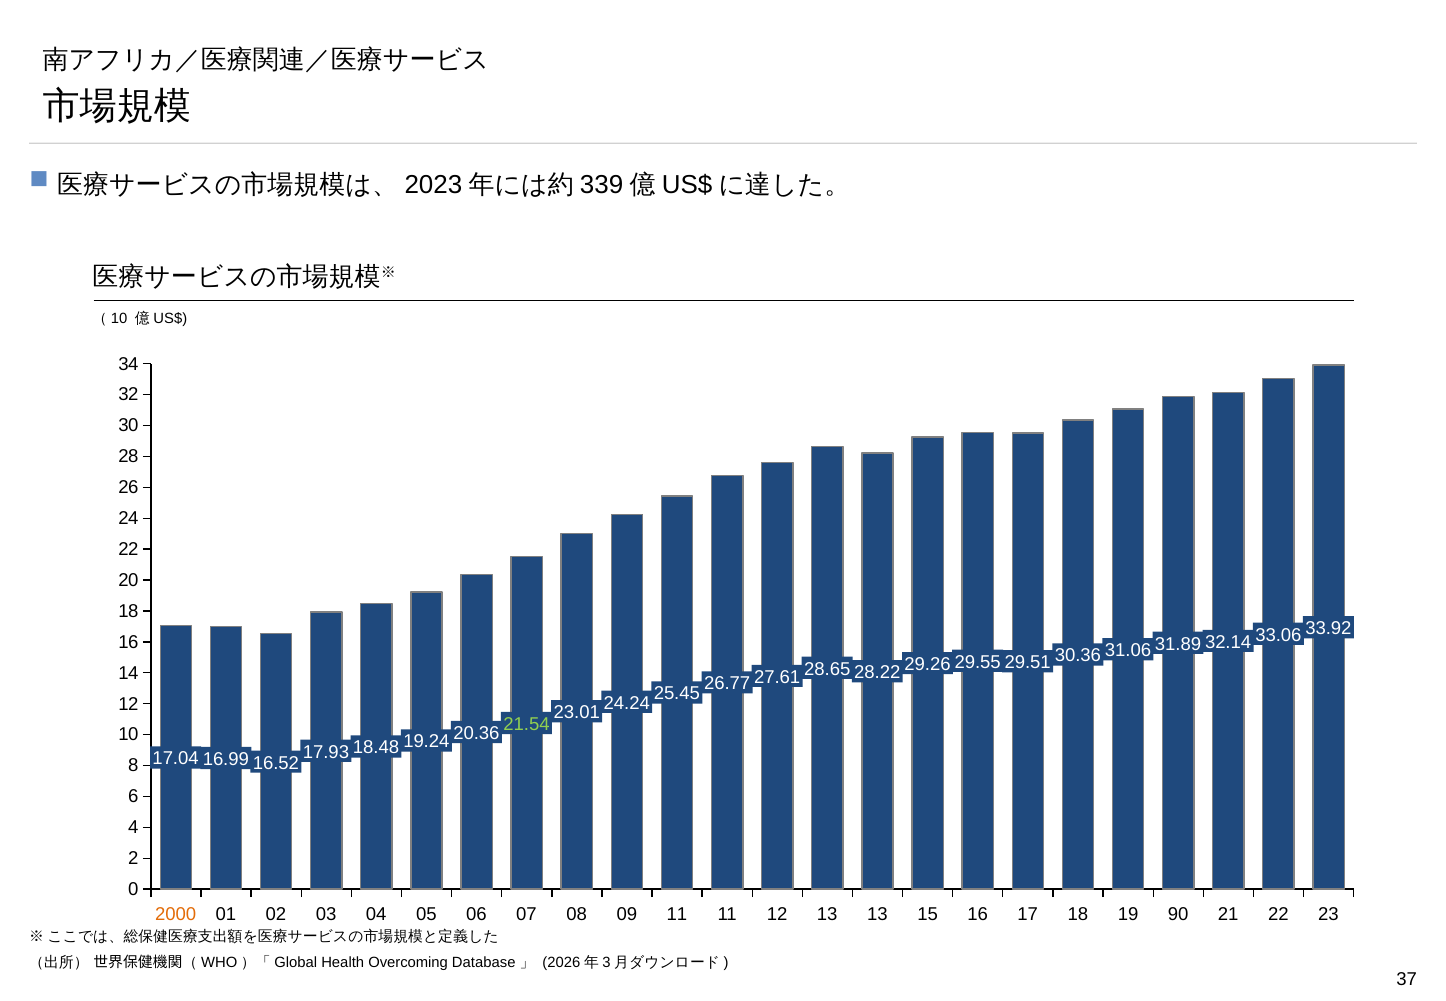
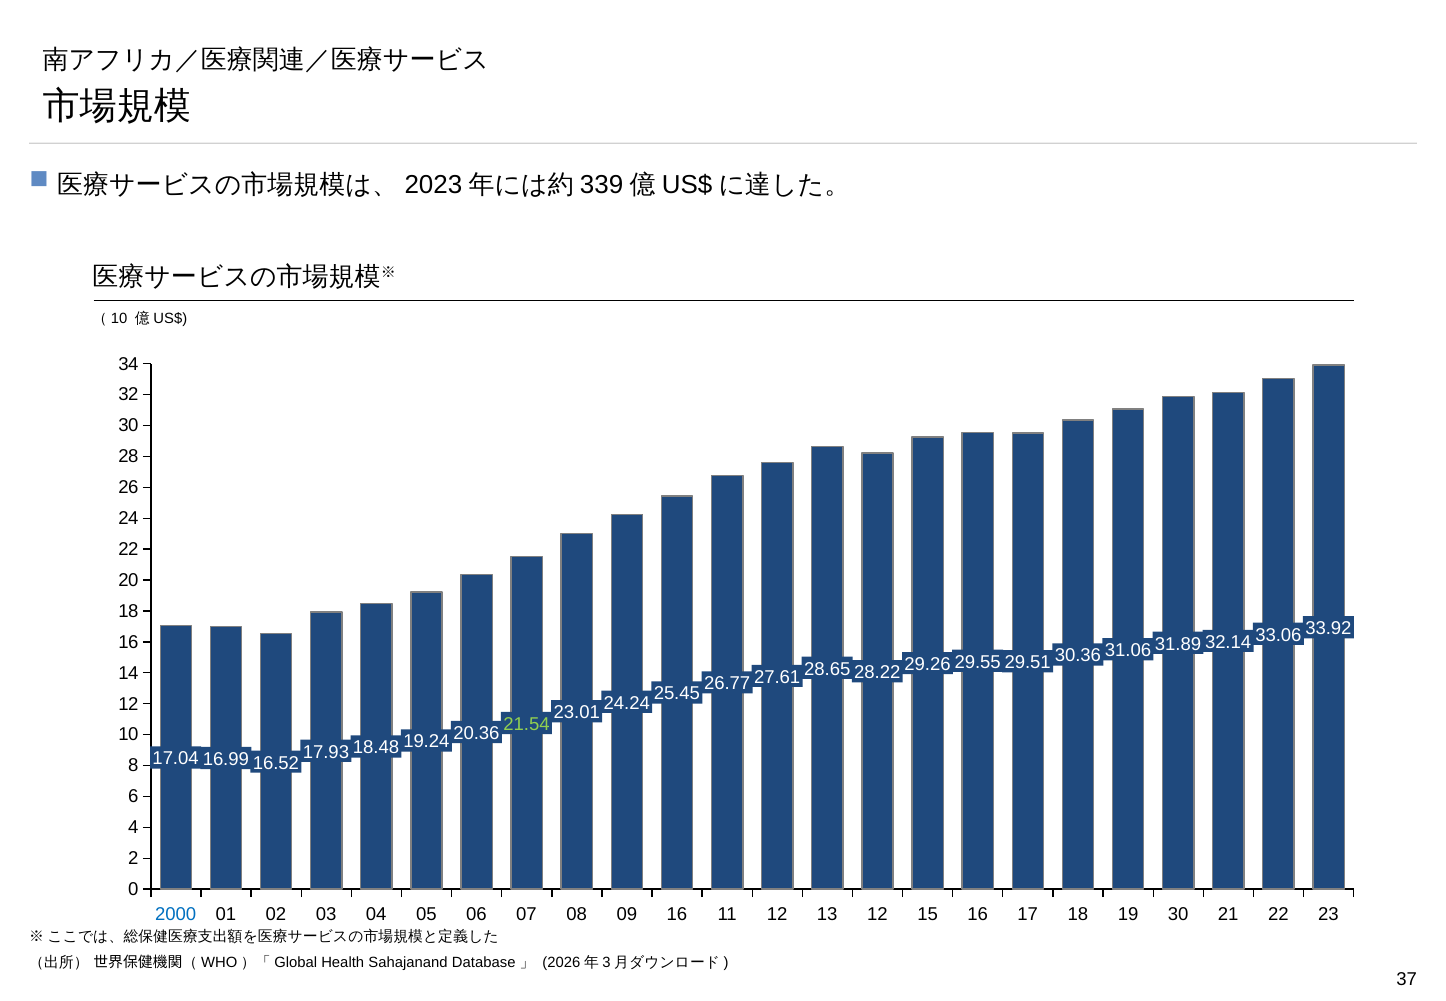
2000 colour: orange -> blue
09 11: 11 -> 16
13 13: 13 -> 12
19 90: 90 -> 30
Overcoming: Overcoming -> Sahajanand
